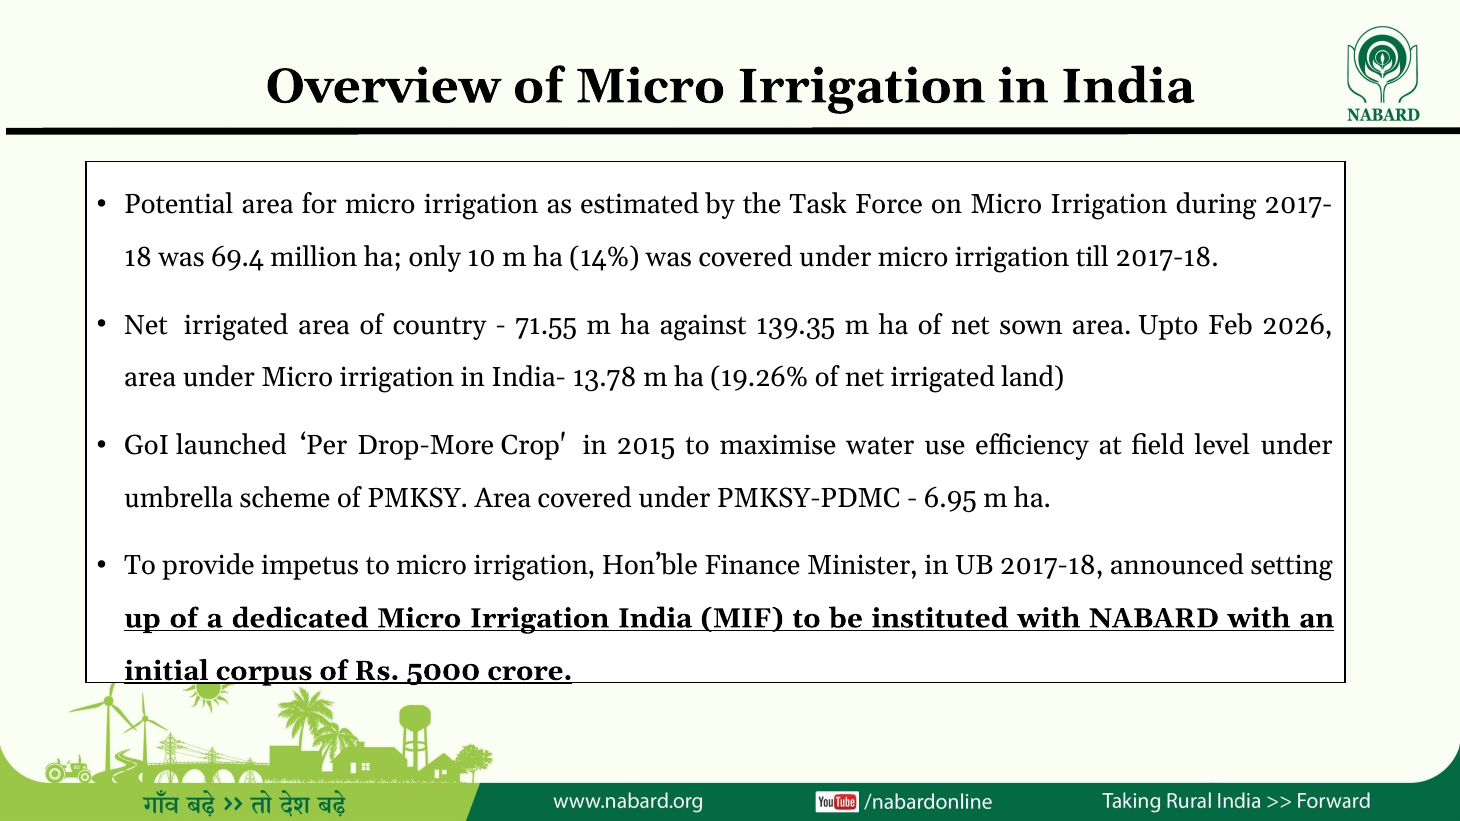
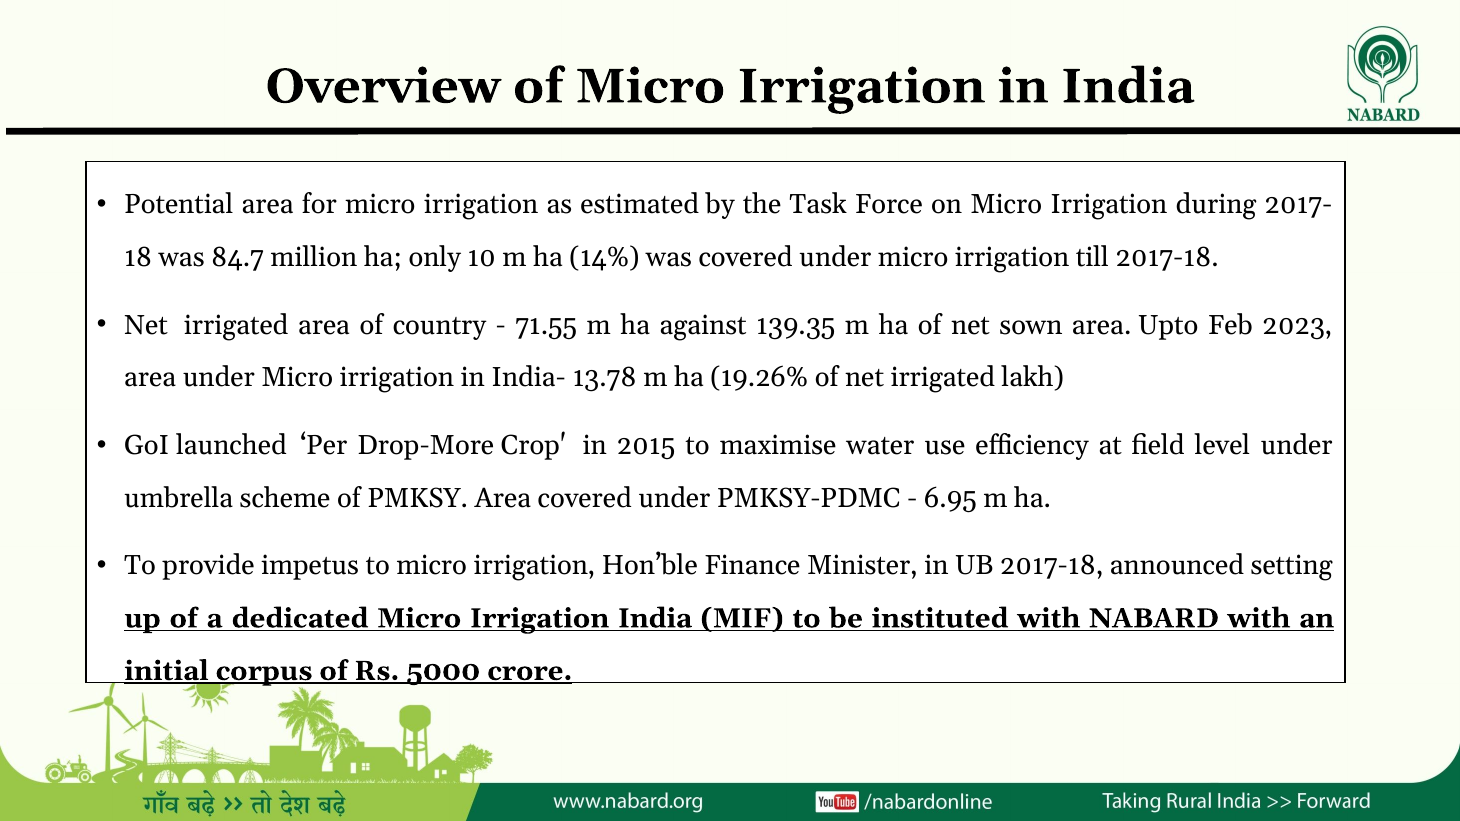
69.4: 69.4 -> 84.7
2026: 2026 -> 2023
land: land -> lakh
